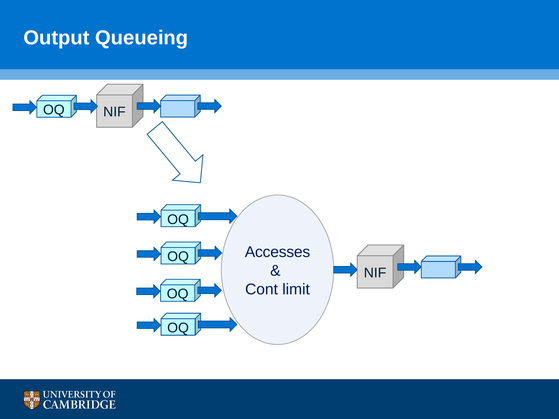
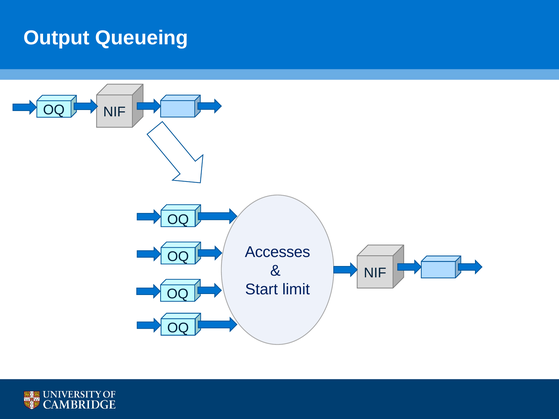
Cont: Cont -> Start
